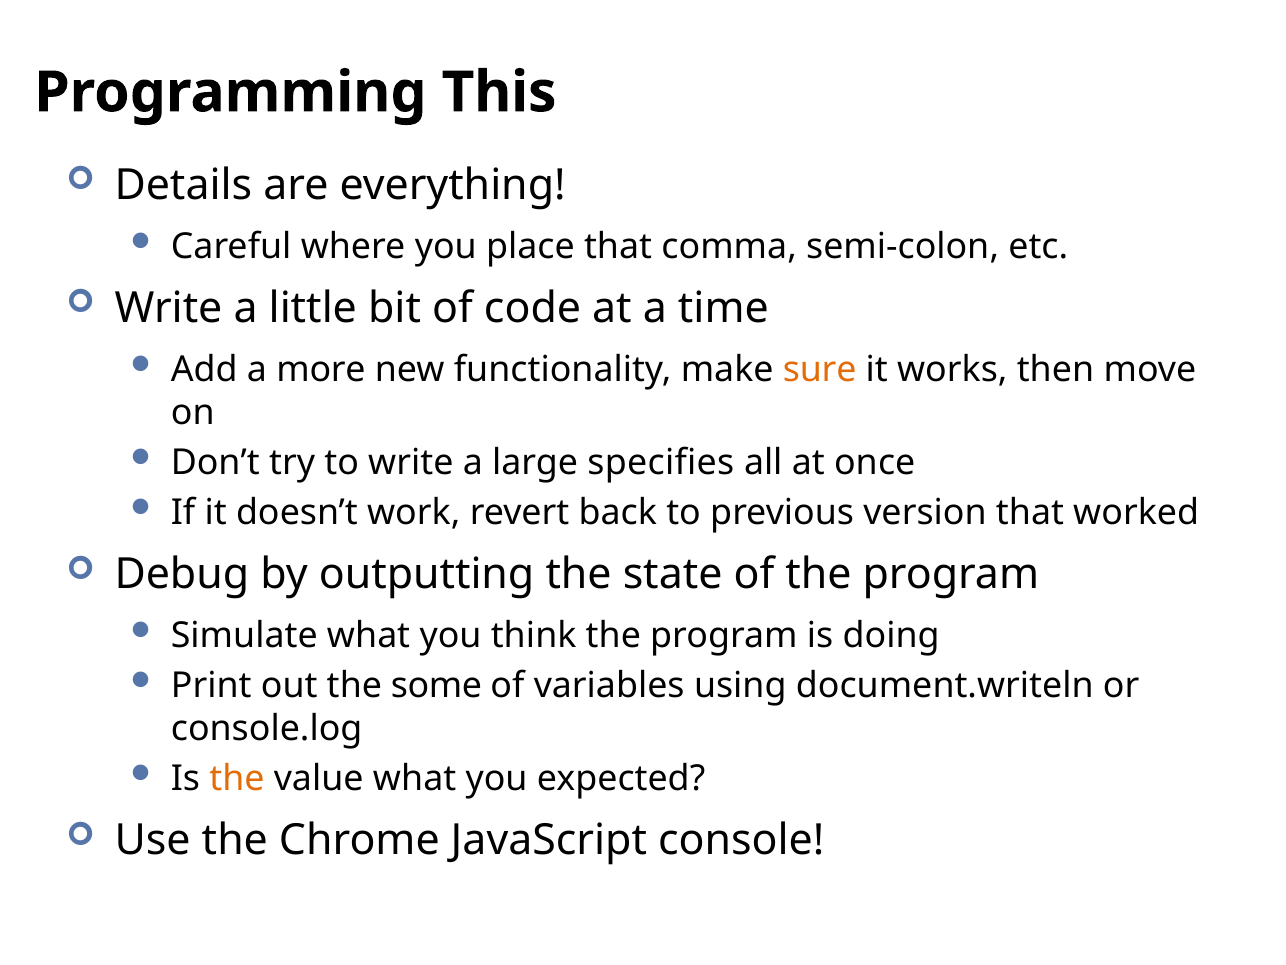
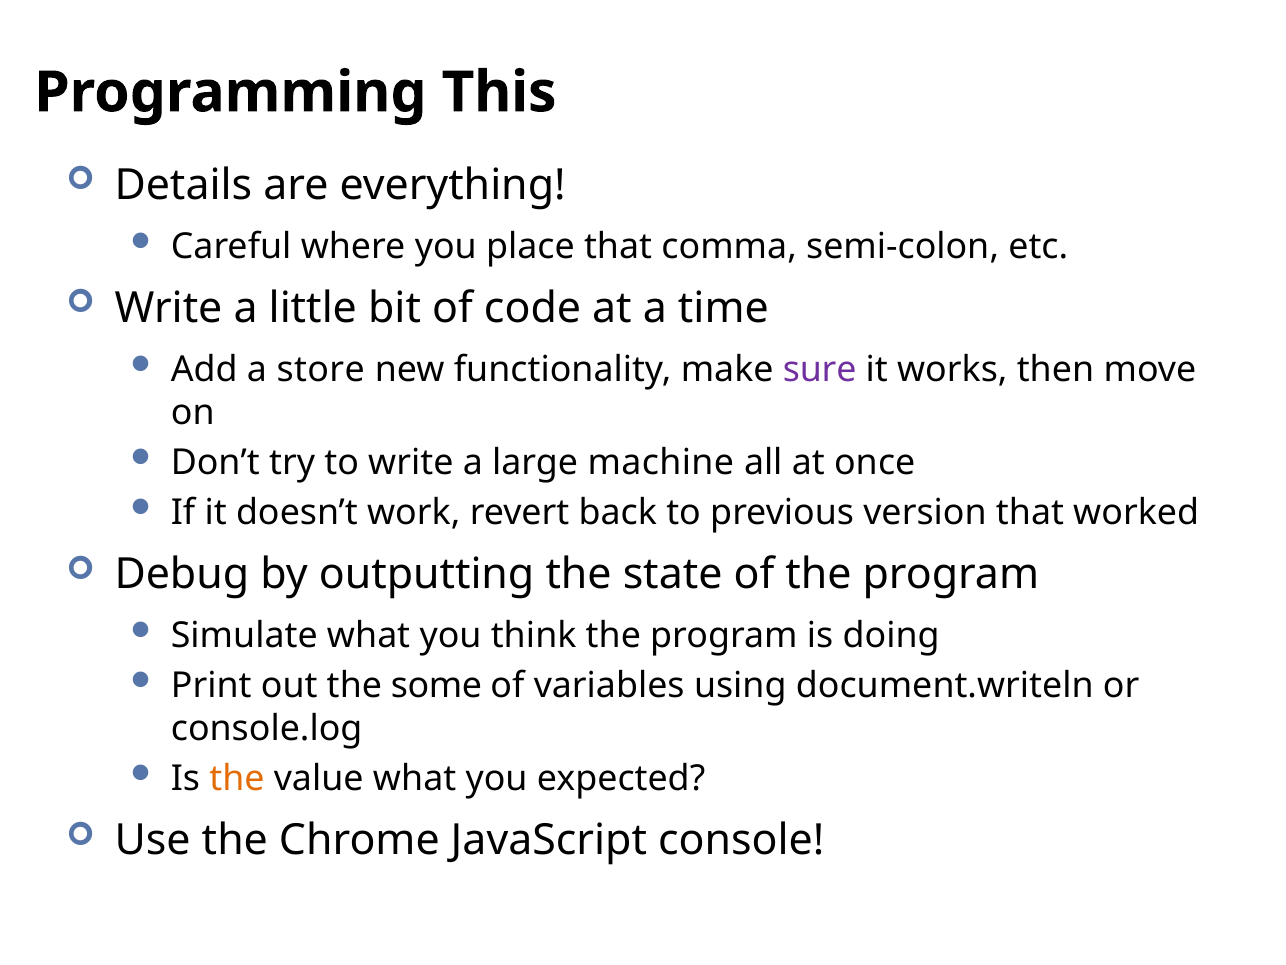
more: more -> store
sure colour: orange -> purple
specifies: specifies -> machine
